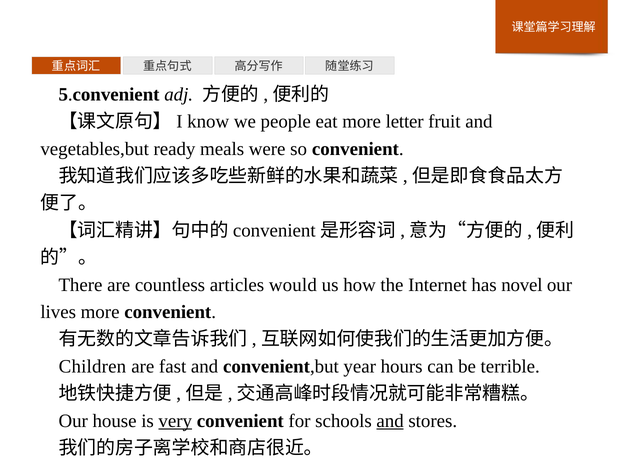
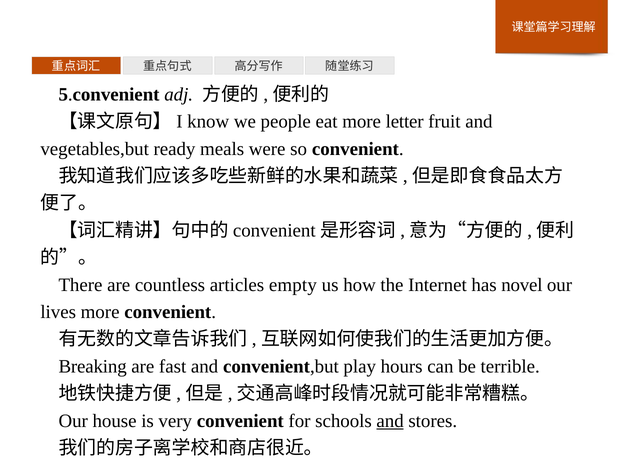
would: would -> empty
Children: Children -> Breaking
year: year -> play
very underline: present -> none
